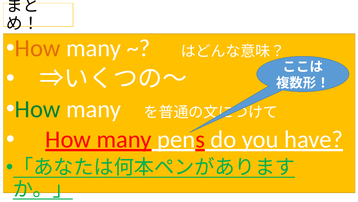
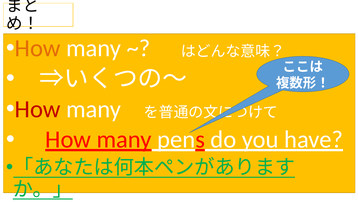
How at (38, 109) colour: green -> red
